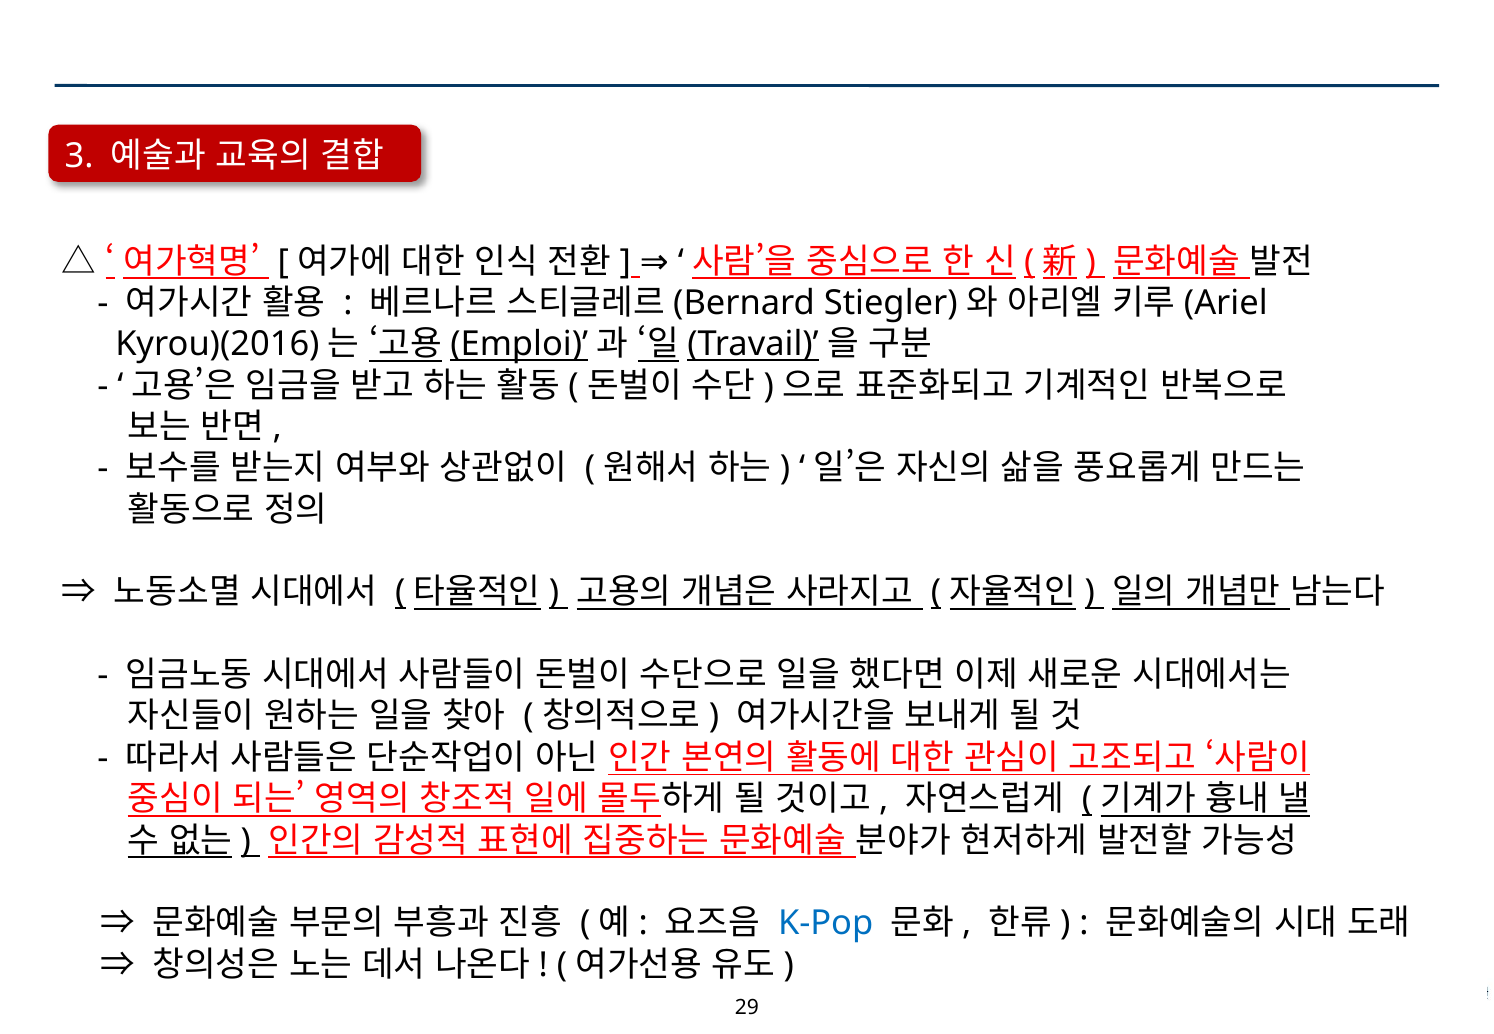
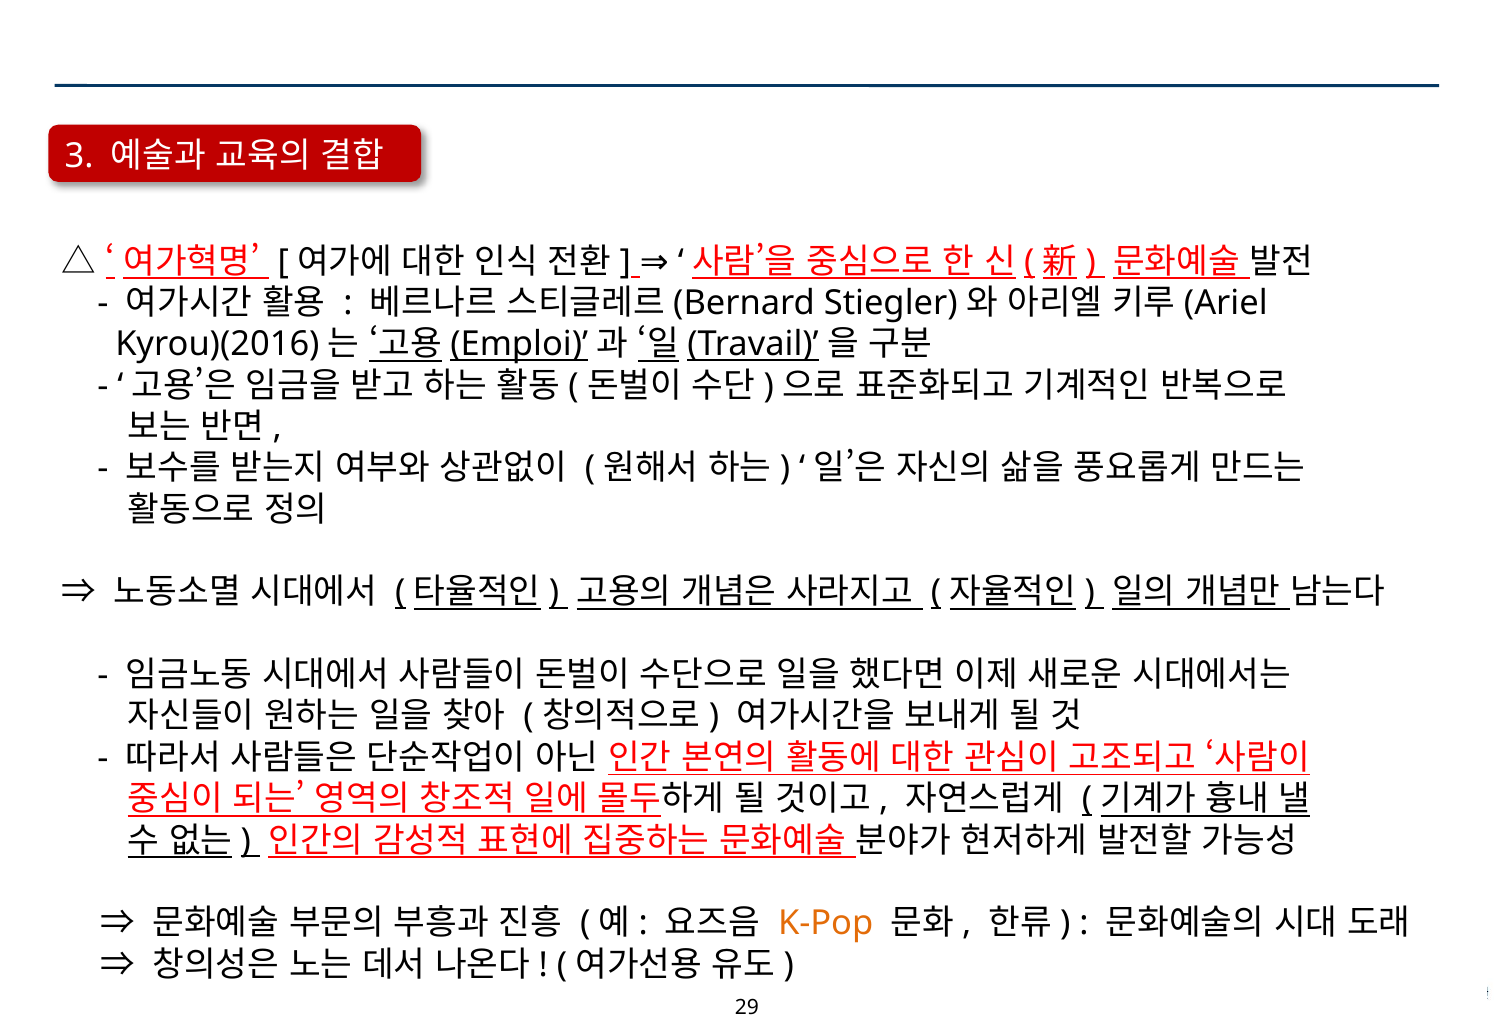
K-Pop colour: blue -> orange
